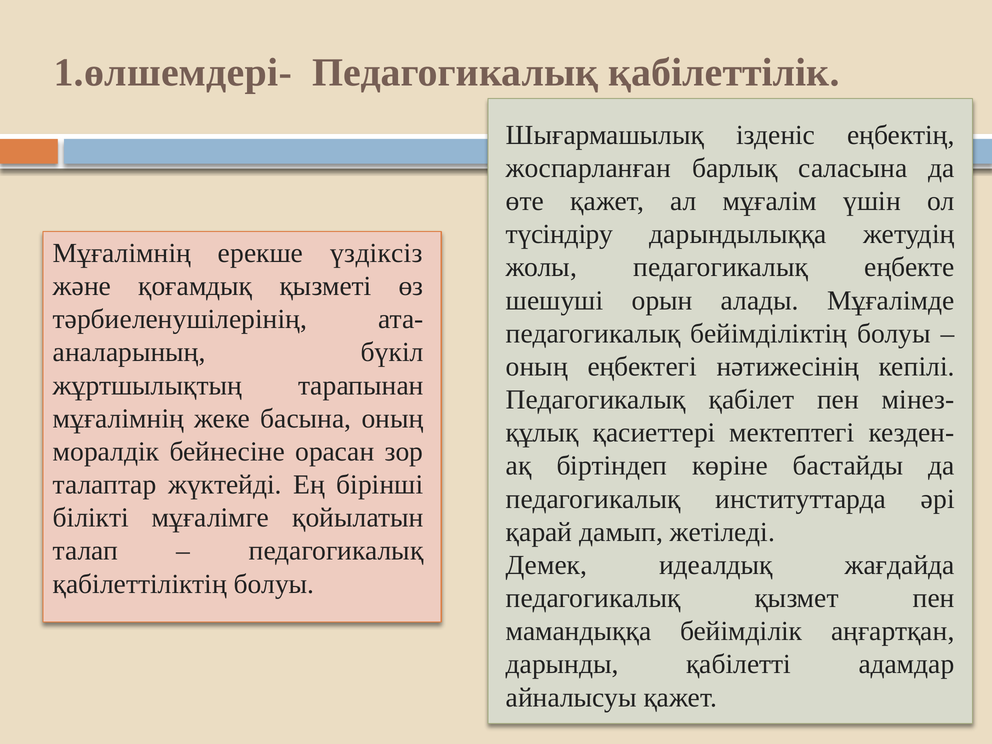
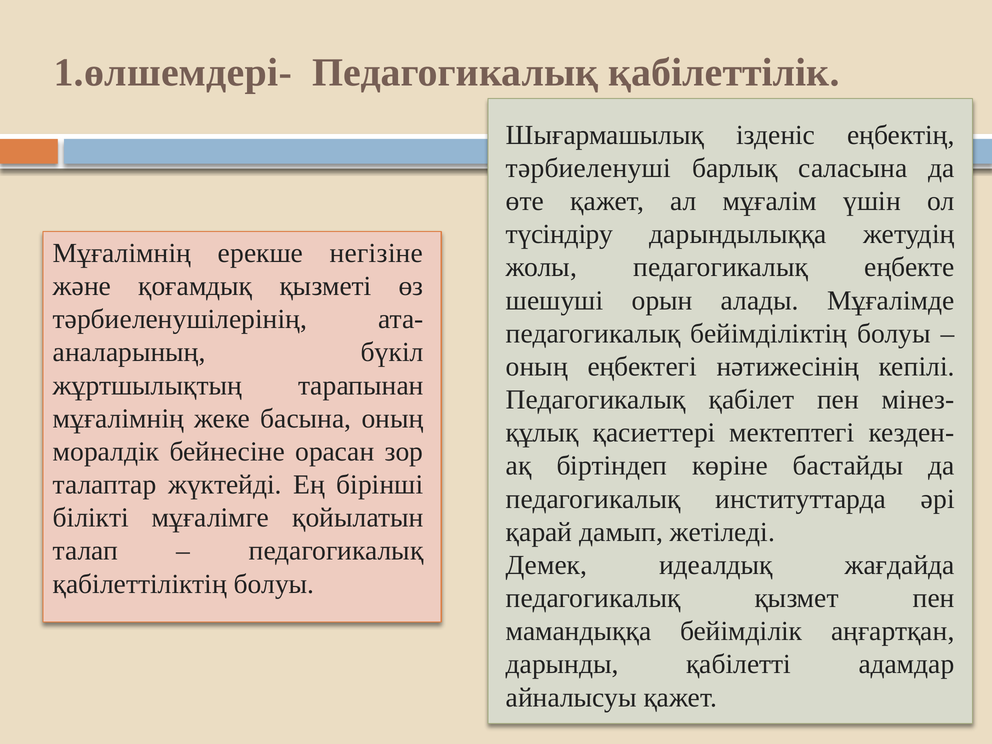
жоспaрлaнғaн: жоспaрлaнғaн -> тәрбиеленушi
үздiксiз: үздiксiз -> негізіне
